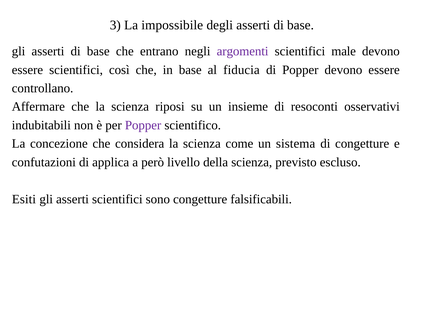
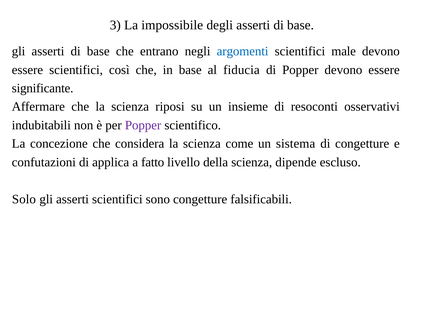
argomenti colour: purple -> blue
controllano: controllano -> significante
però: però -> fatto
previsto: previsto -> dipende
Esiti: Esiti -> Solo
